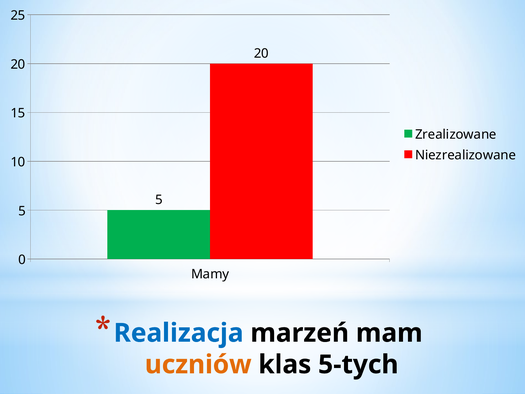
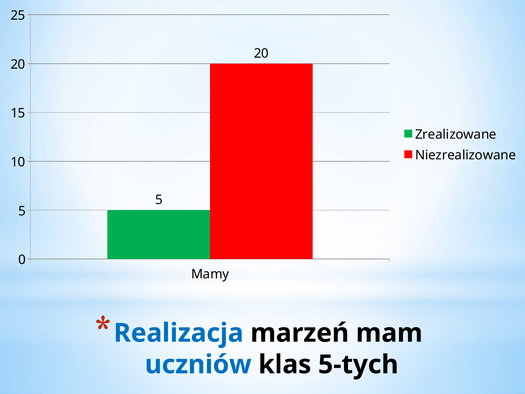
uczniów colour: orange -> blue
